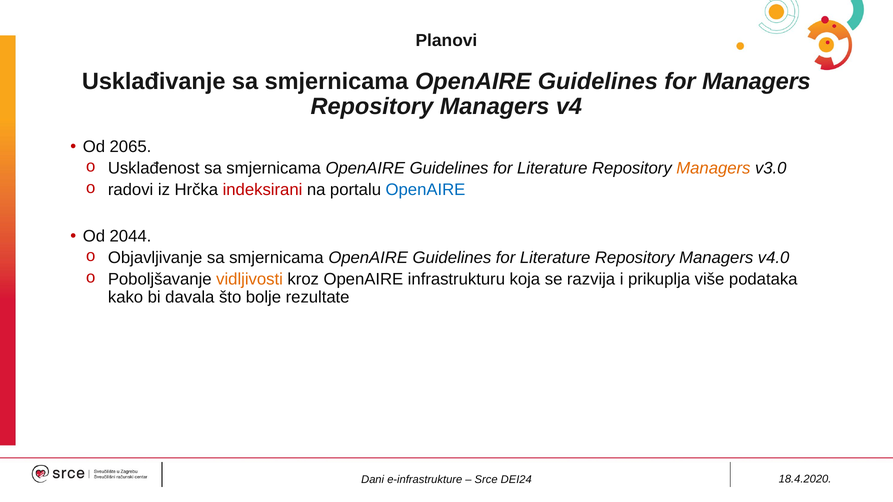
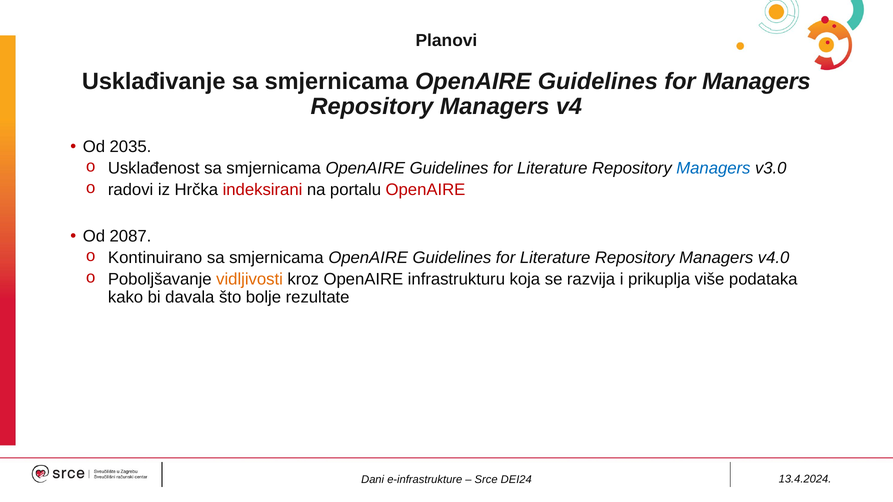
2065: 2065 -> 2035
Managers at (713, 169) colour: orange -> blue
OpenAIRE at (425, 190) colour: blue -> red
2044: 2044 -> 2087
Objavljivanje: Objavljivanje -> Kontinuirano
18.4.2020: 18.4.2020 -> 13.4.2024
